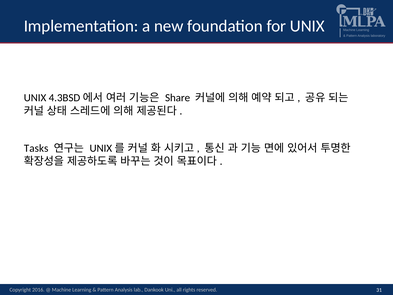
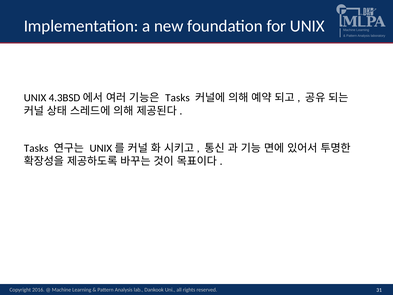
Share at (178, 98): Share -> Tasks
